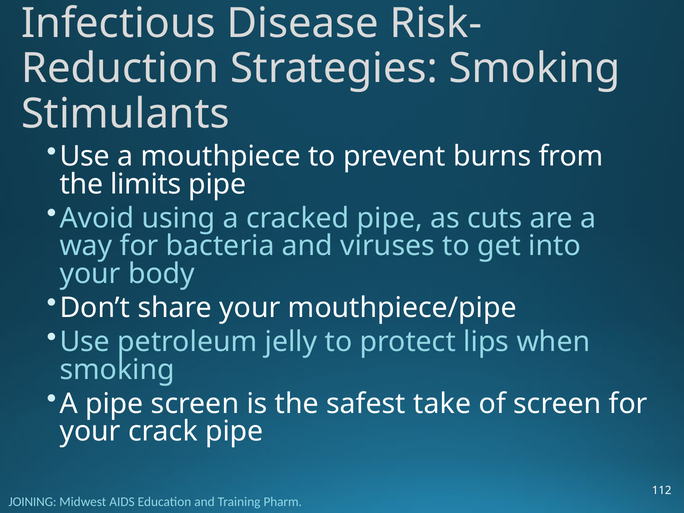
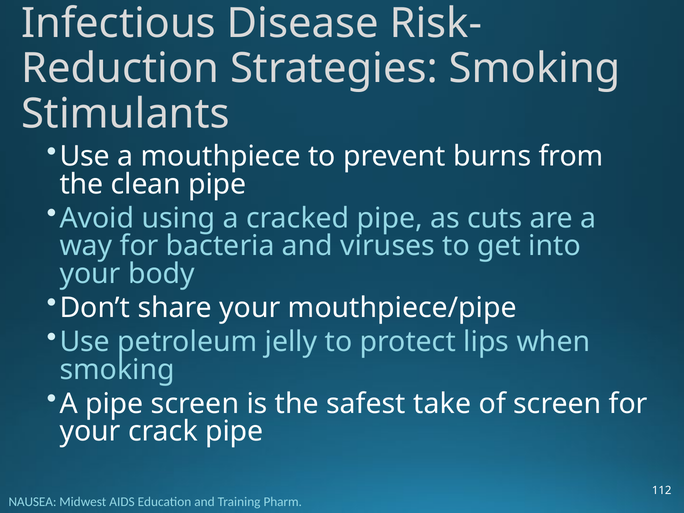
limits: limits -> clean
JOINING: JOINING -> NAUSEA
